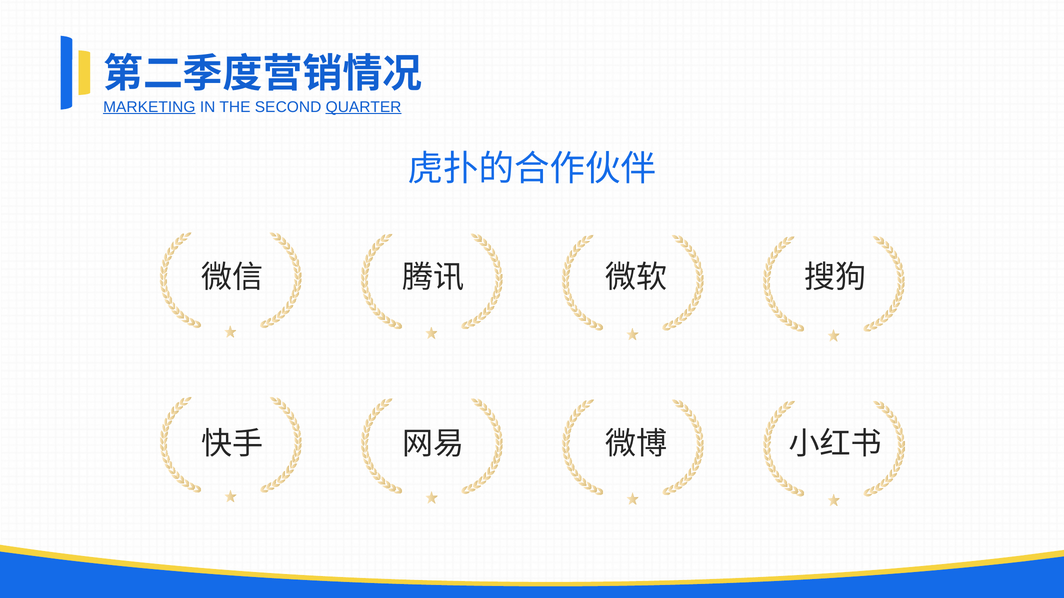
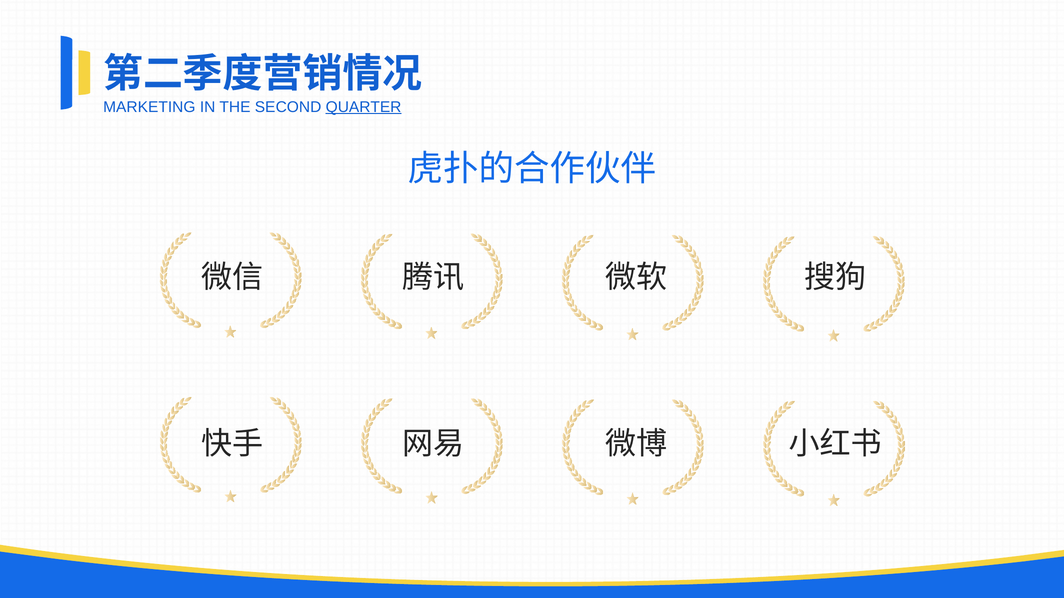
MARKETING underline: present -> none
